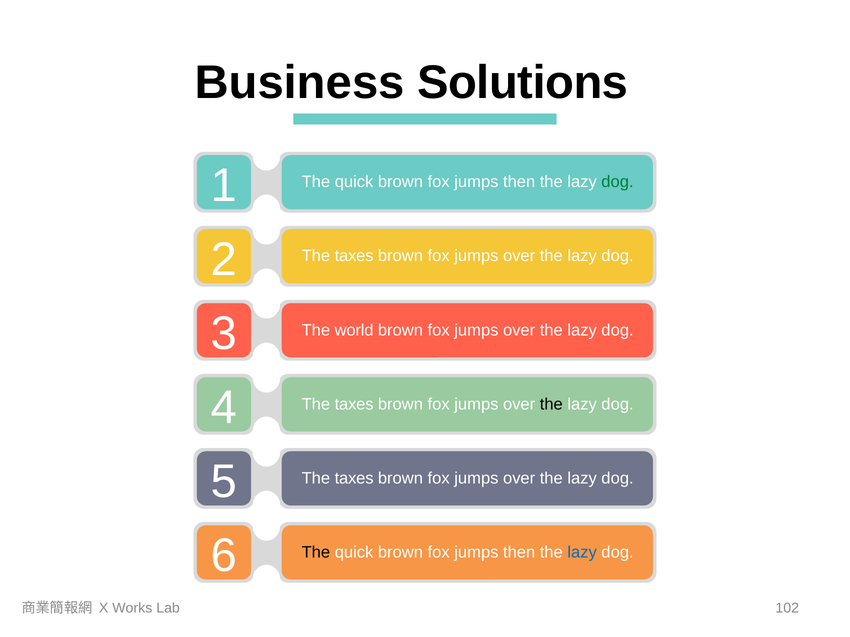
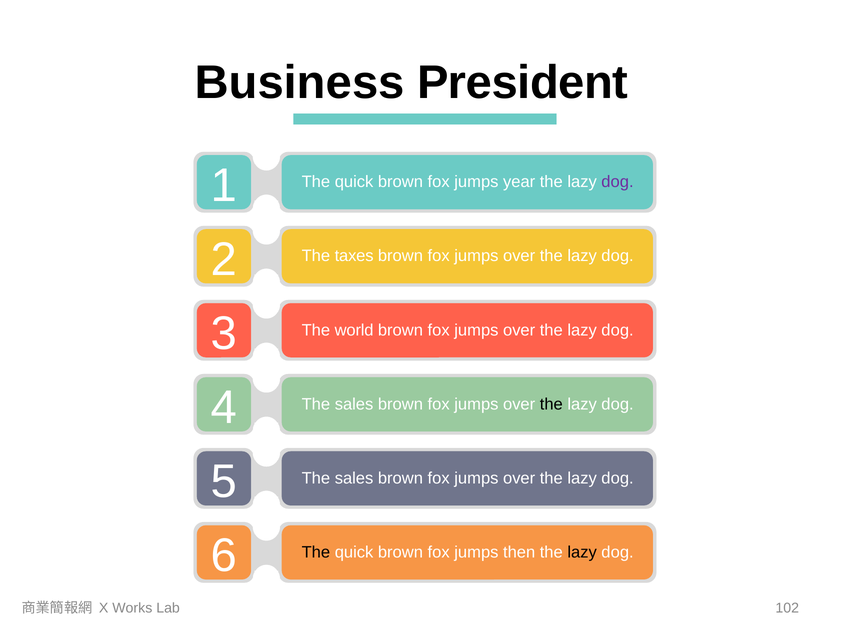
Solutions: Solutions -> President
then at (519, 182): then -> year
dog at (618, 182) colour: green -> purple
taxes at (354, 405): taxes -> sales
taxes at (354, 479): taxes -> sales
lazy at (582, 553) colour: blue -> black
